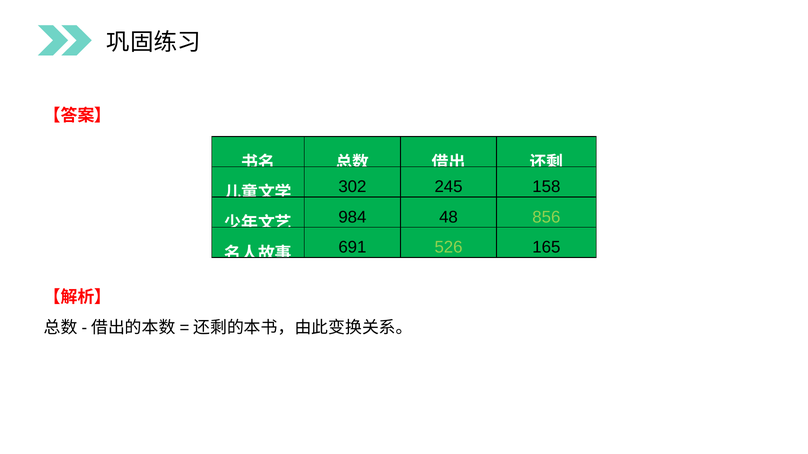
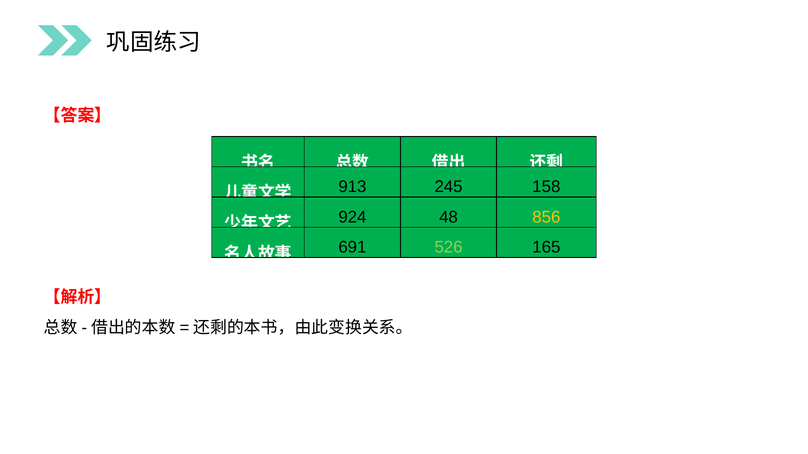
302: 302 -> 913
984: 984 -> 924
856 colour: light green -> yellow
